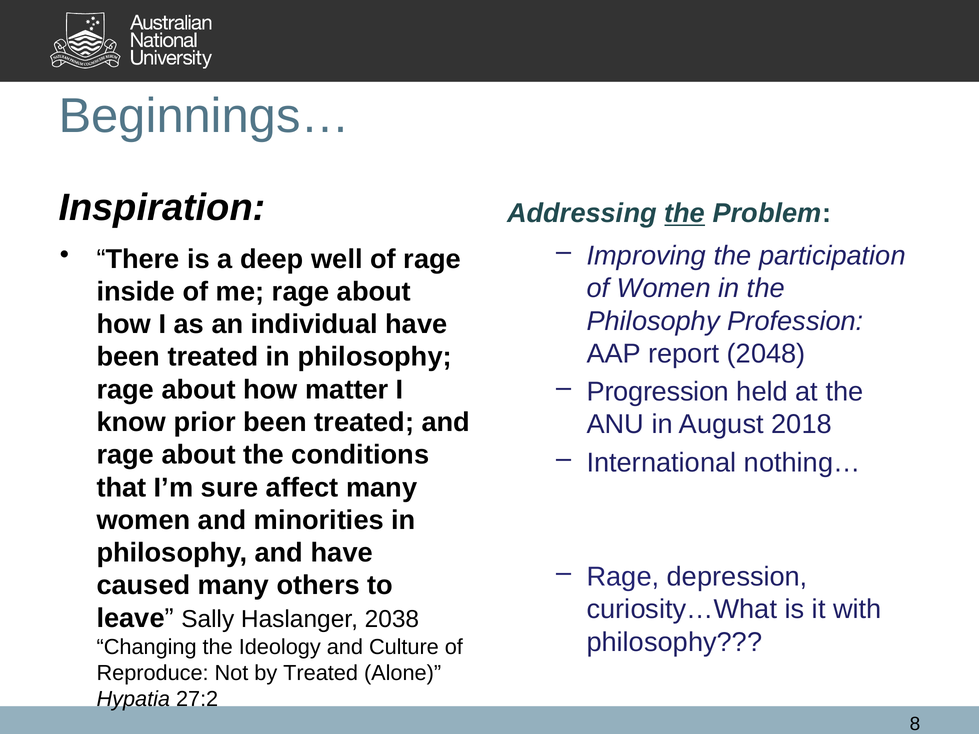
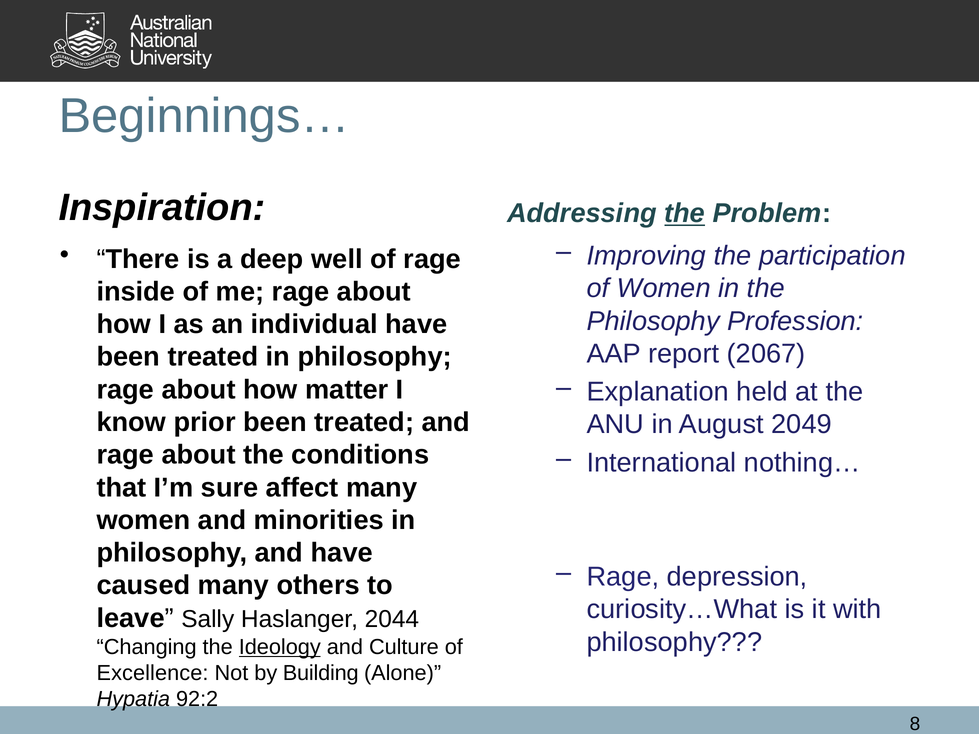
2048: 2048 -> 2067
Progression: Progression -> Explanation
2018: 2018 -> 2049
2038: 2038 -> 2044
Ideology underline: none -> present
Reproduce: Reproduce -> Excellence
by Treated: Treated -> Building
27:2: 27:2 -> 92:2
